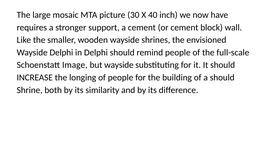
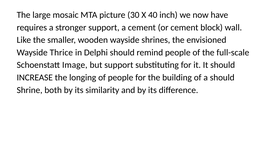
Wayside Delphi: Delphi -> Thrice
but wayside: wayside -> support
